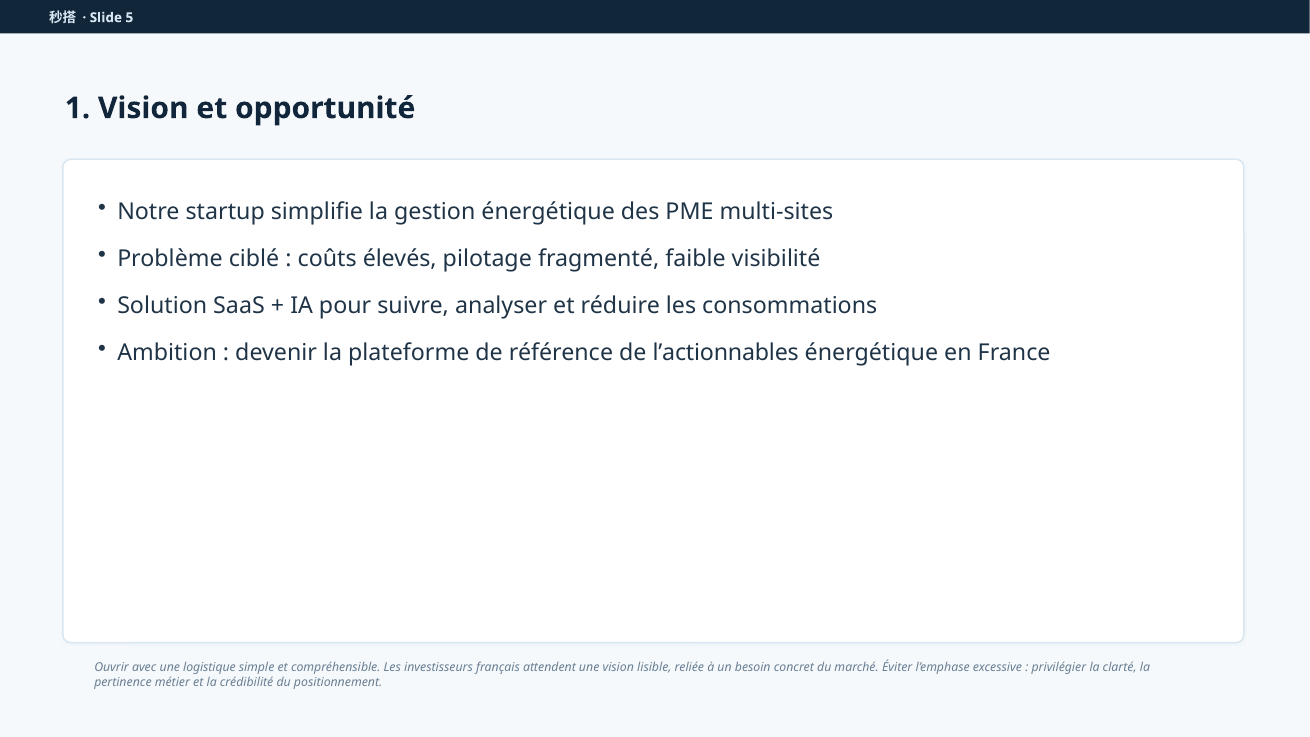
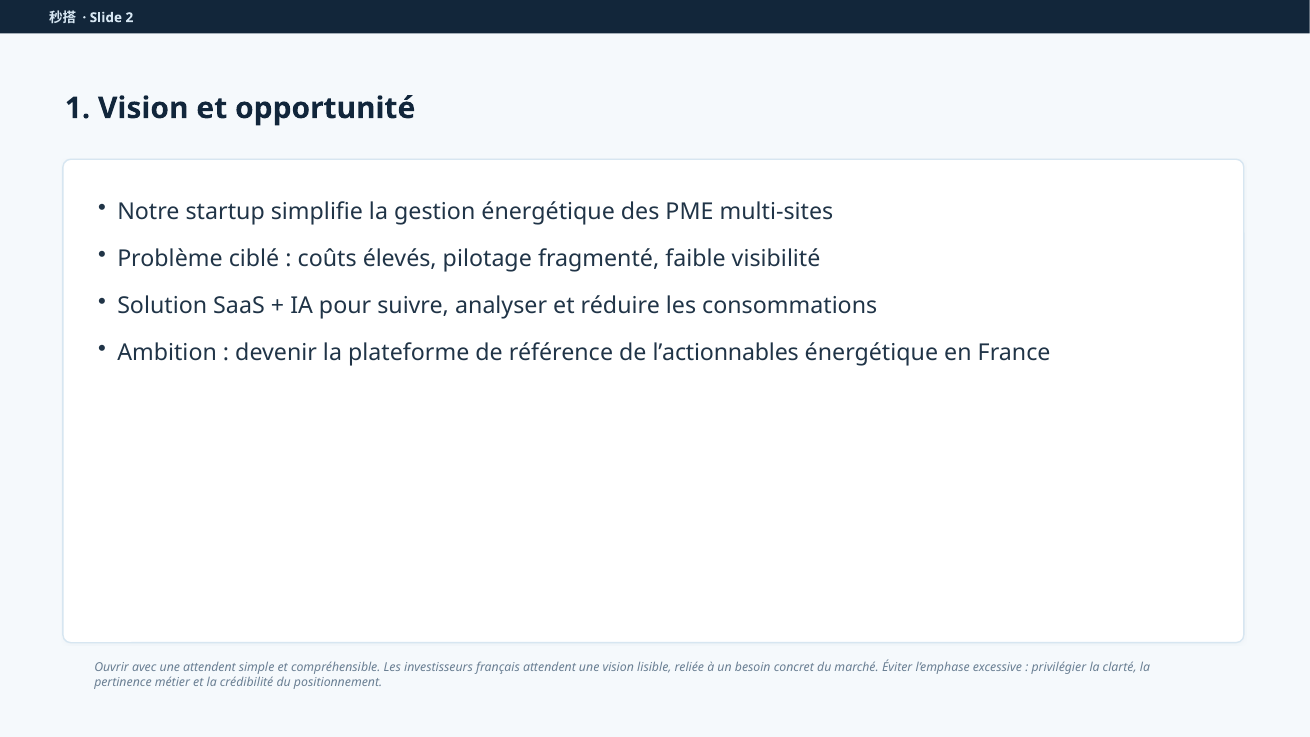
5: 5 -> 2
une logistique: logistique -> attendent
